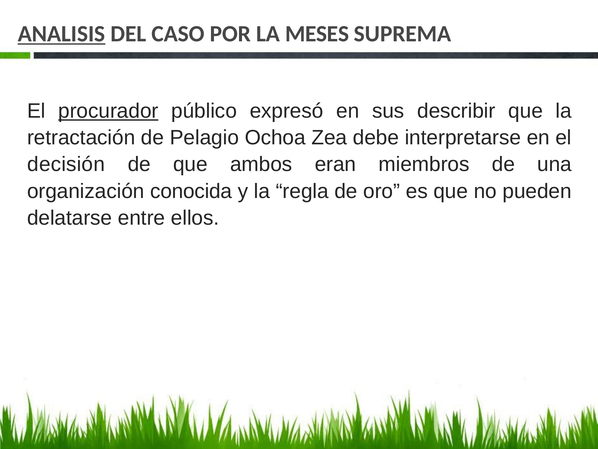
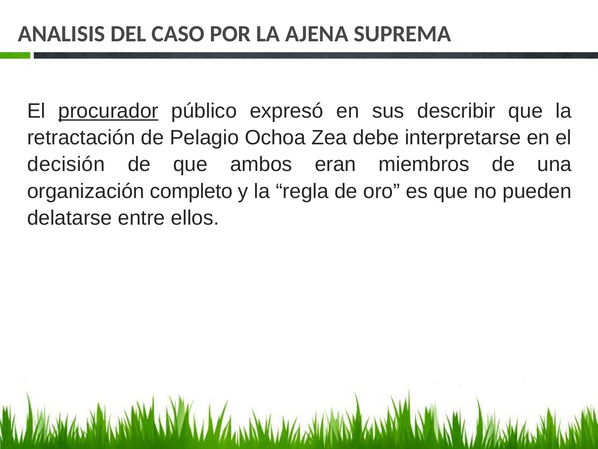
ANALISIS underline: present -> none
MESES: MESES -> AJENA
conocida: conocida -> completo
